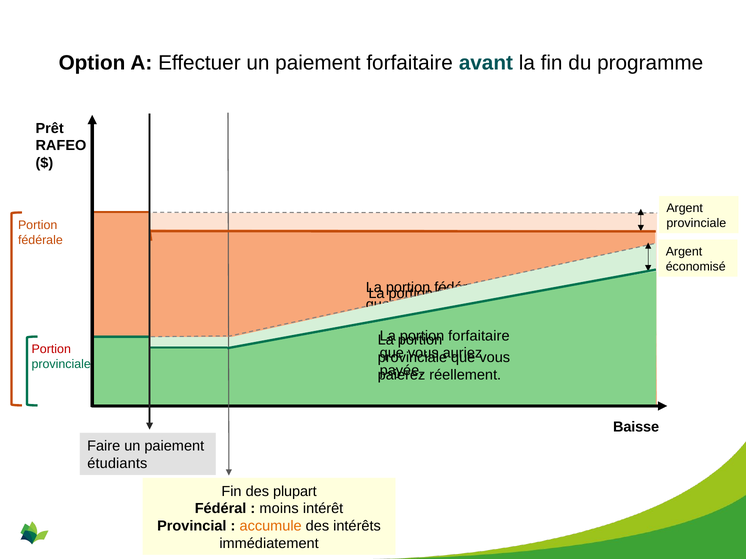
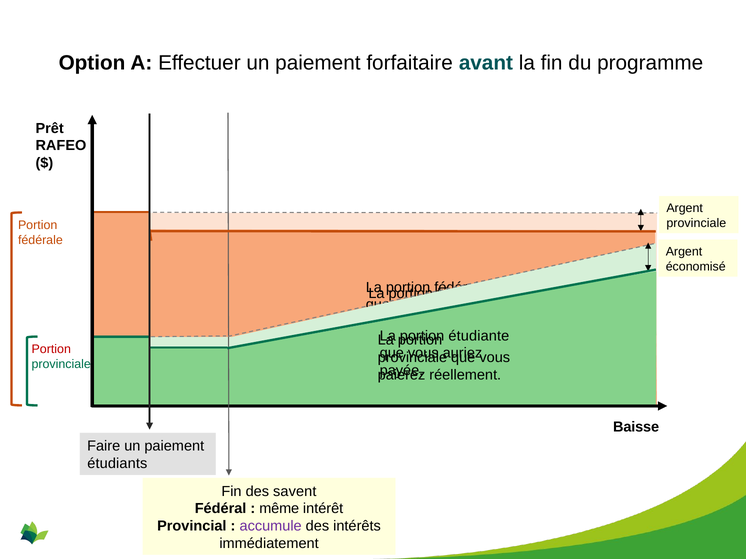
forfaitaire at (479, 336): forfaitaire -> étudiante
plupart: plupart -> savent
moins: moins -> même
accumule colour: orange -> purple
